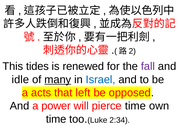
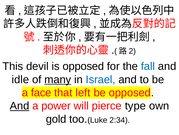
tides: tides -> devil
is renewed: renewed -> opposed
fall colour: purple -> blue
acts: acts -> face
And at (20, 105) underline: none -> present
pierce time: time -> type
time at (56, 118): time -> gold
